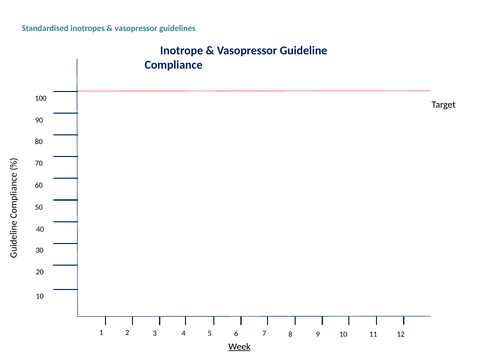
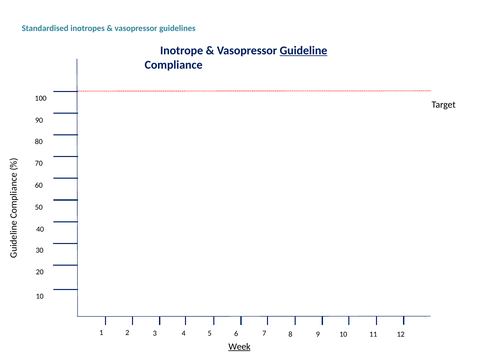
Guideline underline: none -> present
